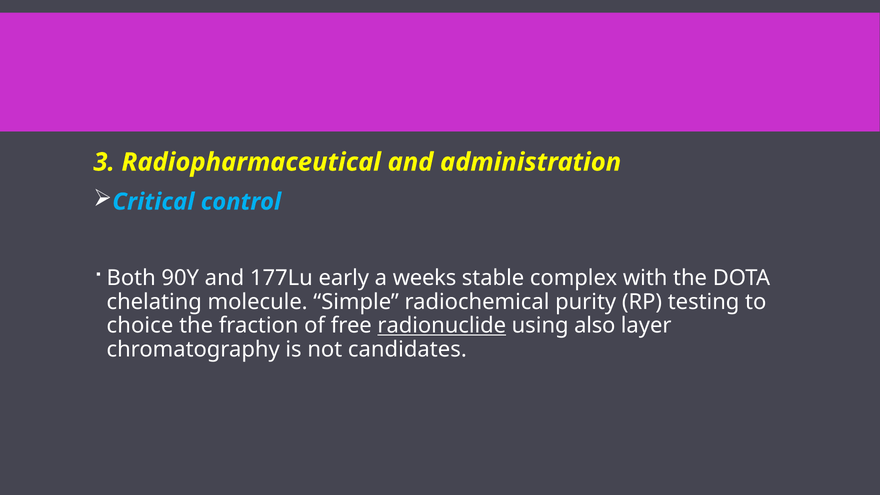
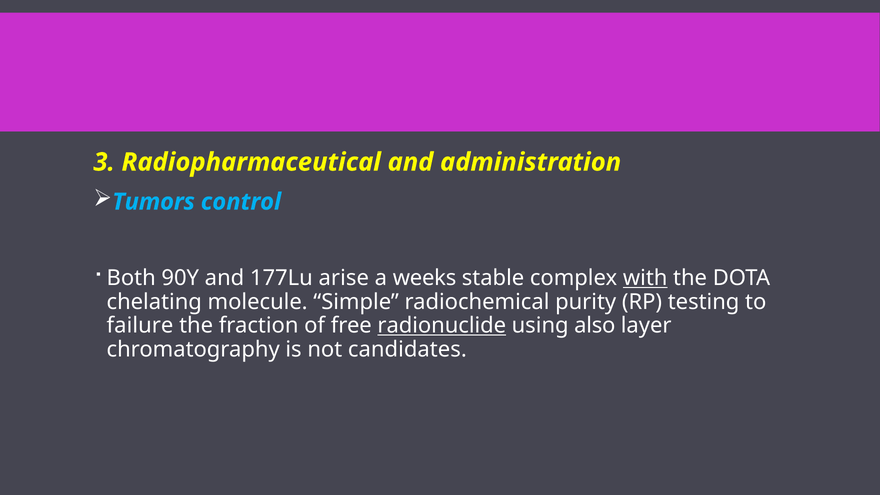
Critical: Critical -> Tumors
early: early -> arise
with underline: none -> present
choice: choice -> failure
